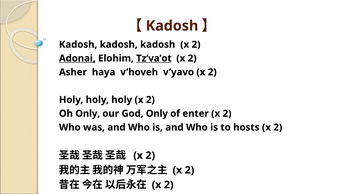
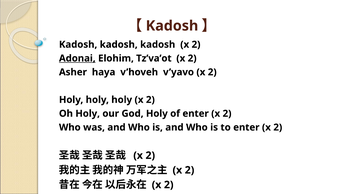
Tz’va’ot underline: present -> none
Oh Only: Only -> Holy
God Only: Only -> Holy
to hosts: hosts -> enter
